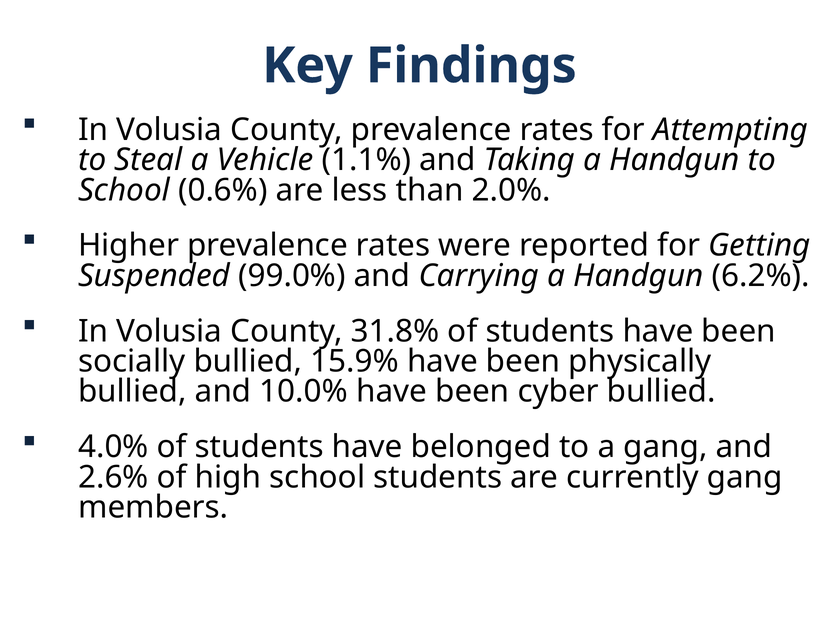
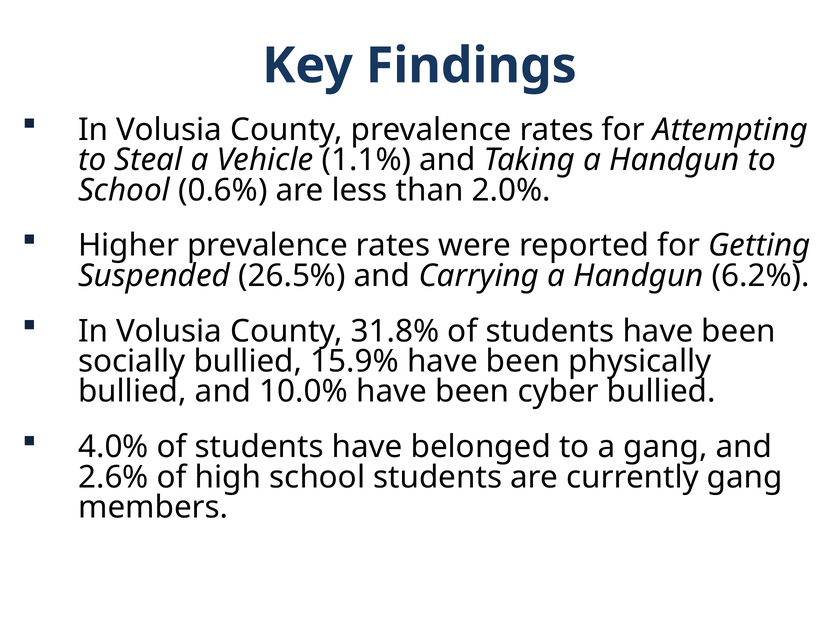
99.0%: 99.0% -> 26.5%
